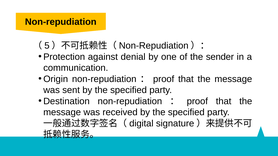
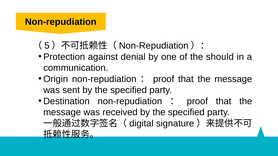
sender: sender -> should
